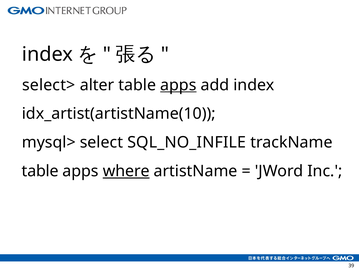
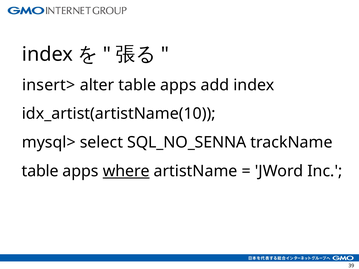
select>: select> -> insert>
apps at (178, 85) underline: present -> none
SQL_NO_INFILE: SQL_NO_INFILE -> SQL_NO_SENNA
